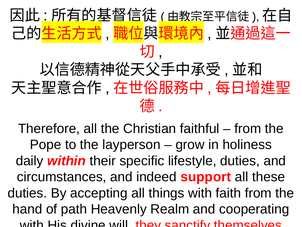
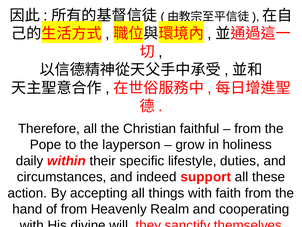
duties at (27, 193): duties -> action
of path: path -> from
